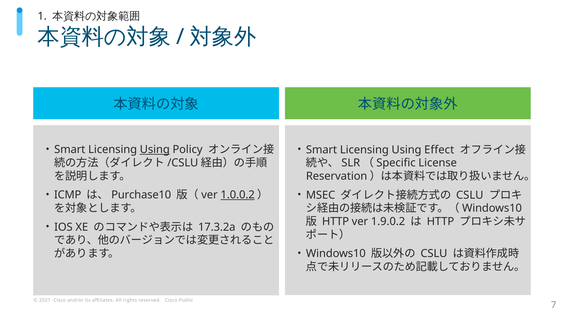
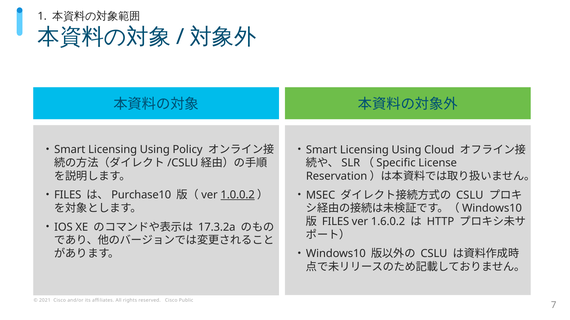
Using at (155, 150) underline: present -> none
Effect: Effect -> Cloud
ICMP at (68, 195): ICMP -> FILES
HTTP at (336, 222): HTTP -> FILES
1.9.0.2: 1.9.0.2 -> 1.6.0.2
